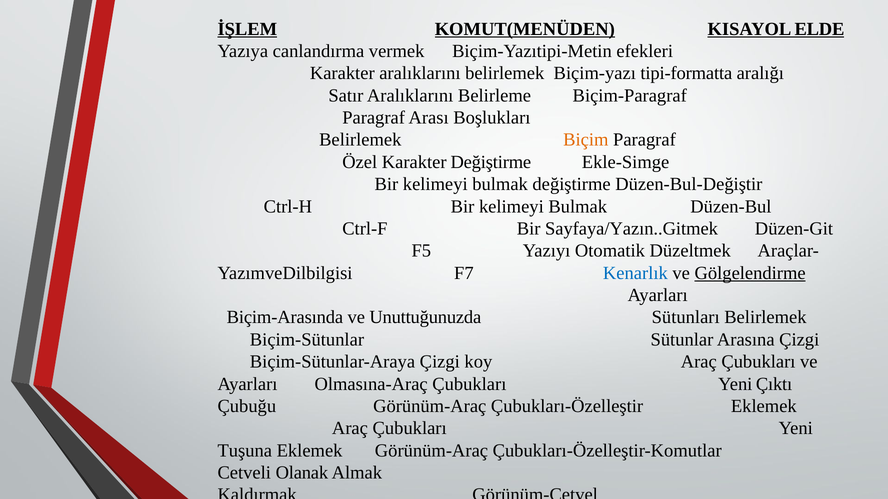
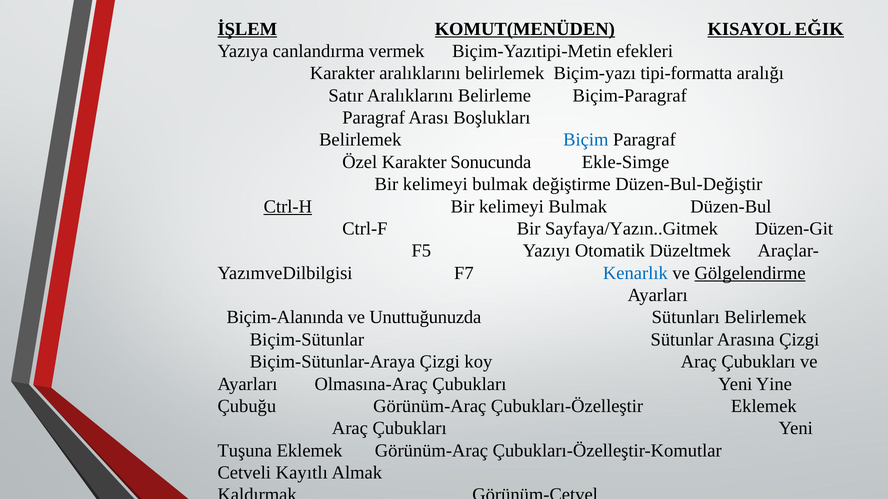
ELDE: ELDE -> EĞIK
Biçim colour: orange -> blue
Karakter Değiştirme: Değiştirme -> Sonucunda
Ctrl-H underline: none -> present
Biçim-Arasında: Biçim-Arasında -> Biçim-Alanında
Çıktı: Çıktı -> Yine
Olanak: Olanak -> Kayıtlı
